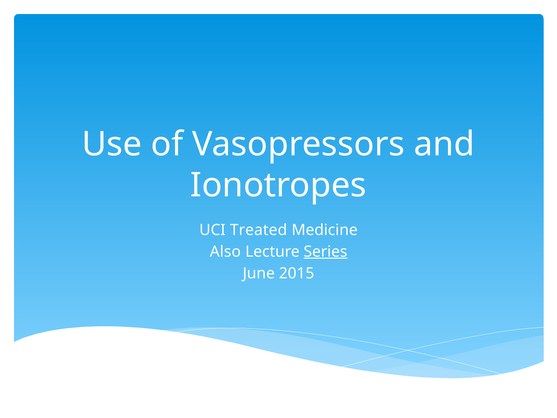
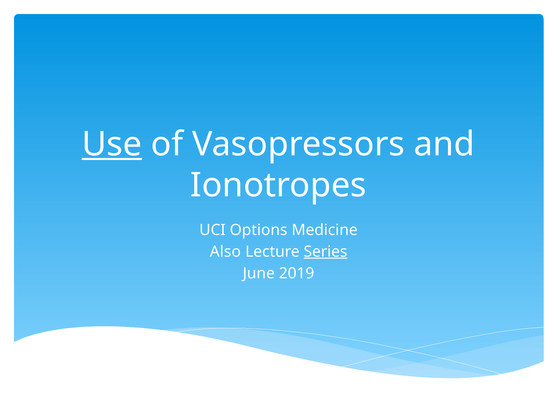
Use underline: none -> present
Treated: Treated -> Options
2015: 2015 -> 2019
